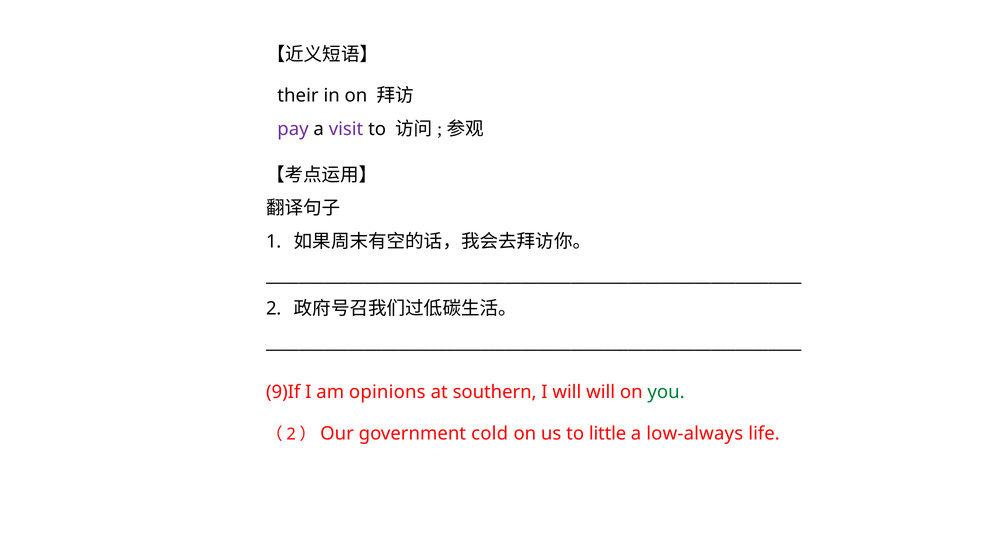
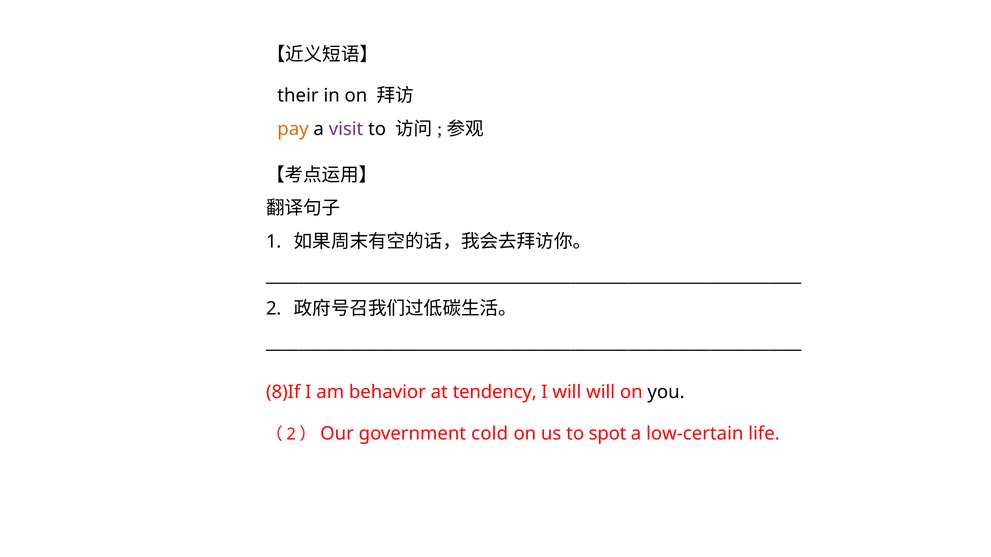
pay colour: purple -> orange
9)If: 9)If -> 8)If
opinions: opinions -> behavior
southern: southern -> tendency
you colour: green -> black
little: little -> spot
low-always: low-always -> low-certain
